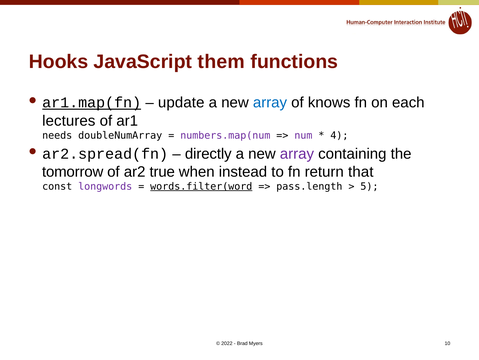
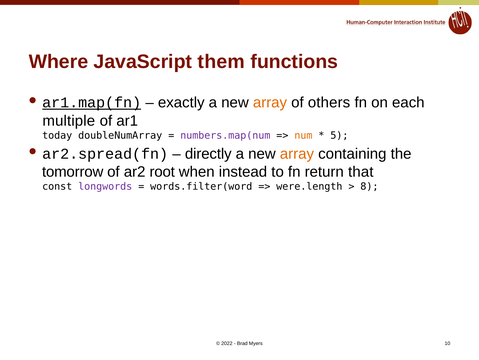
Hooks: Hooks -> Where
update: update -> exactly
array at (270, 102) colour: blue -> orange
knows: knows -> others
lectures: lectures -> multiple
needs: needs -> today
num colour: purple -> orange
4: 4 -> 5
array at (297, 153) colour: purple -> orange
true: true -> root
words.filter(word underline: present -> none
pass.length: pass.length -> were.length
5: 5 -> 8
